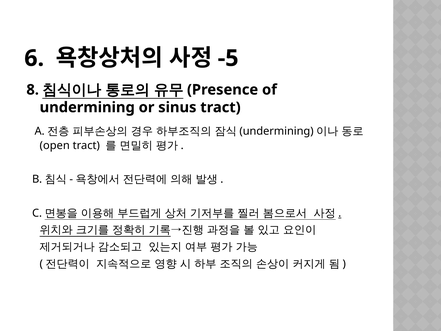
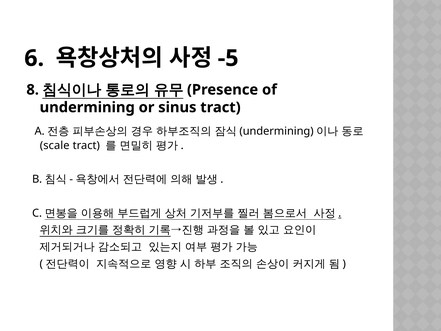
open: open -> scale
